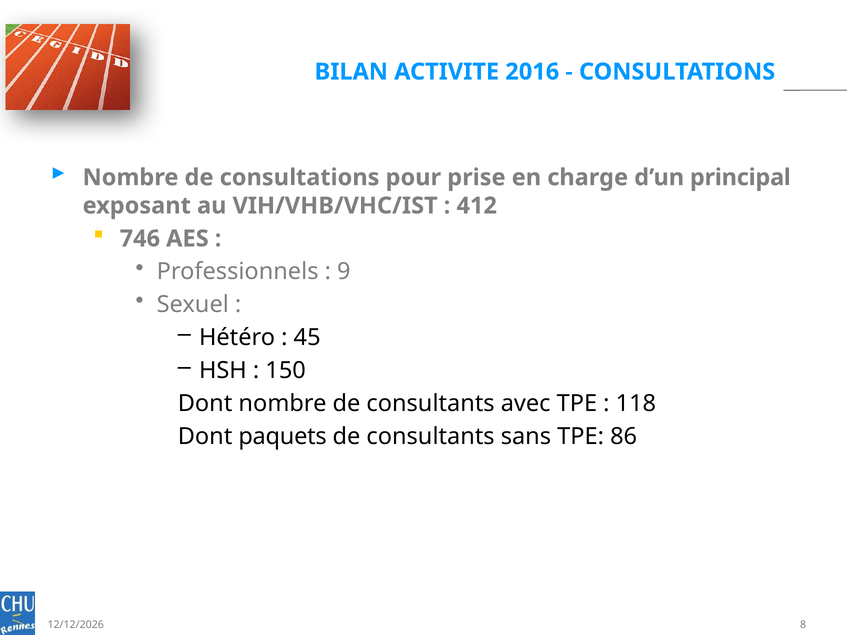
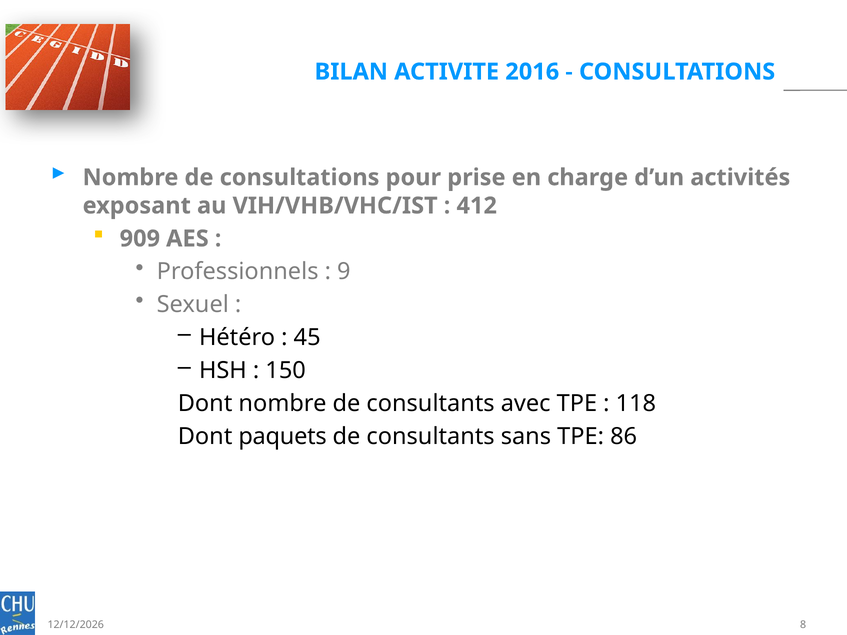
principal: principal -> activités
746: 746 -> 909
